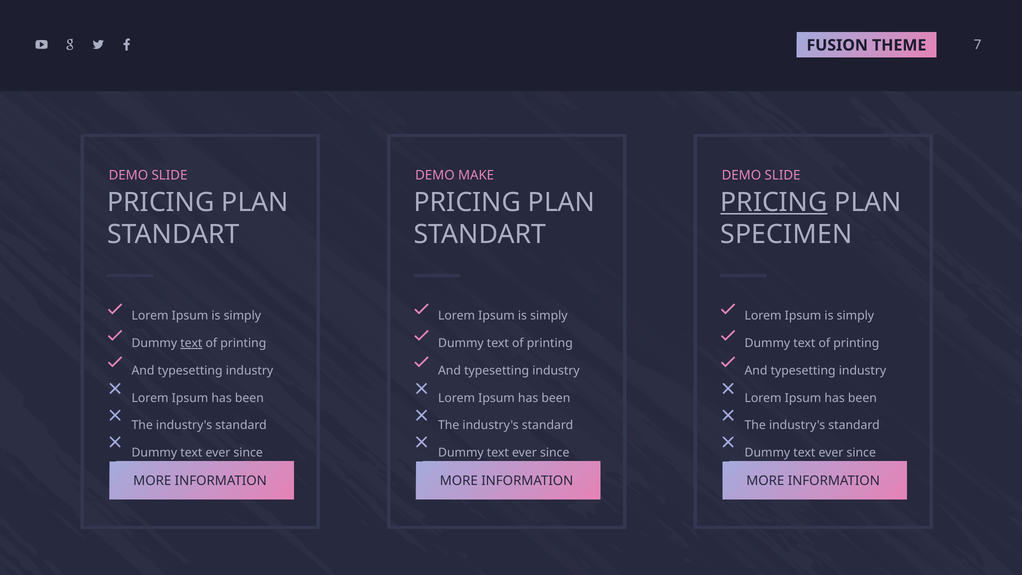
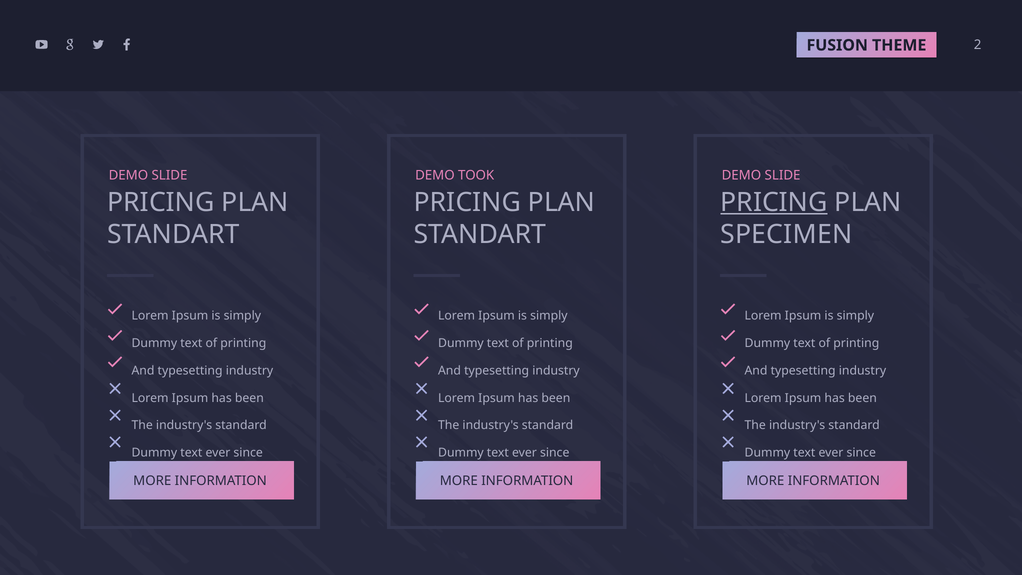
7: 7 -> 2
MAKE: MAKE -> TOOK
text at (191, 343) underline: present -> none
